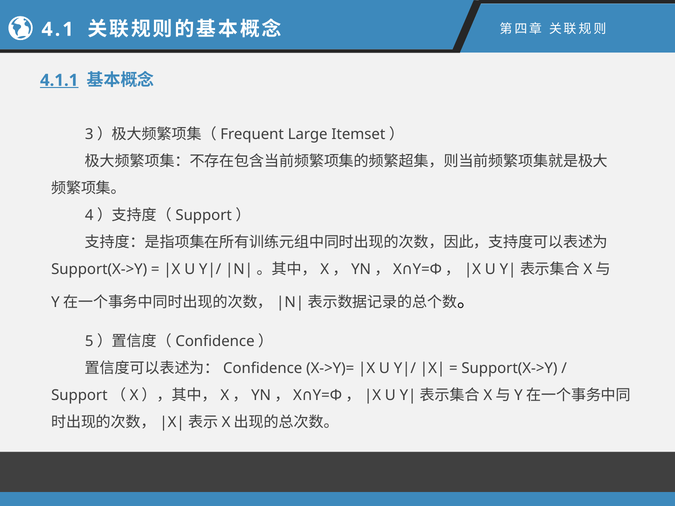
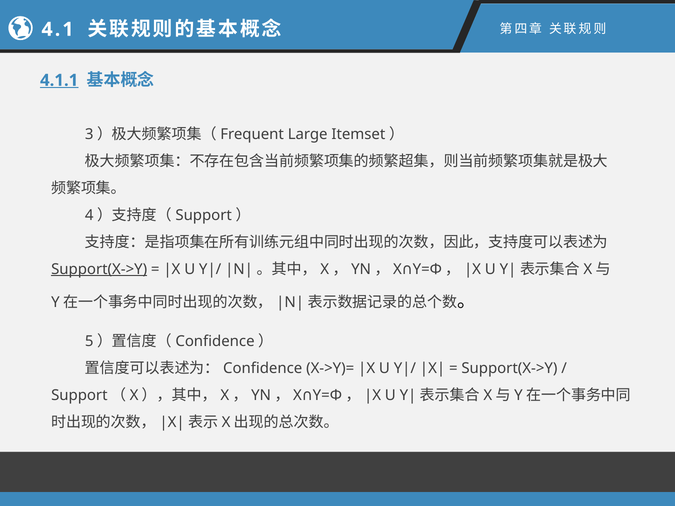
Support(X->Y at (99, 269) underline: none -> present
